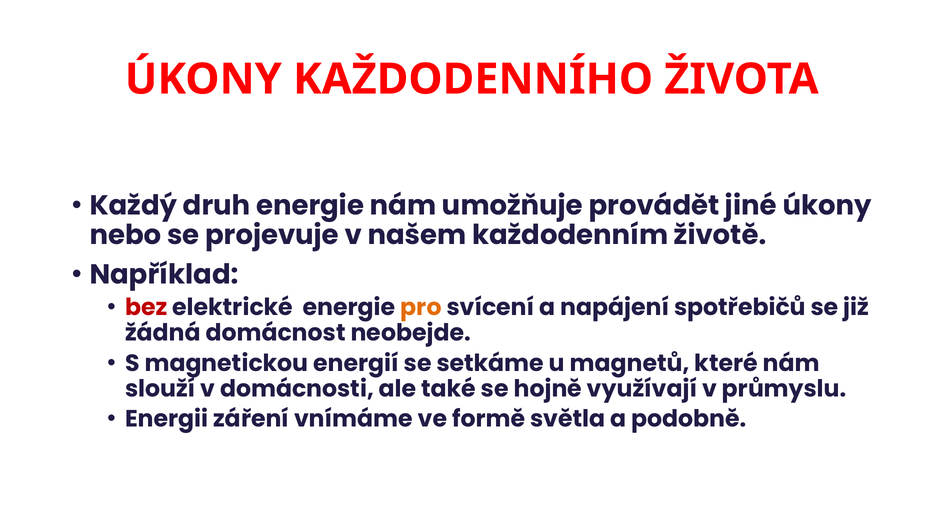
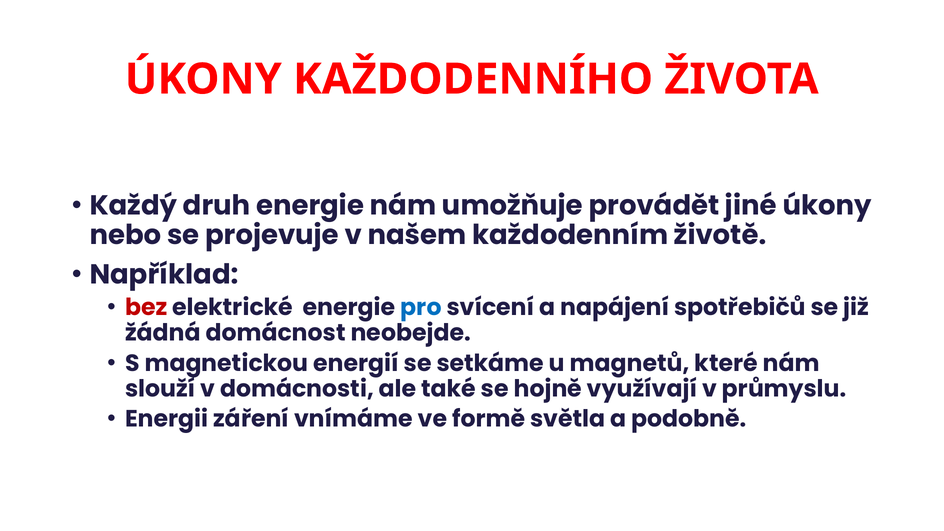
pro colour: orange -> blue
